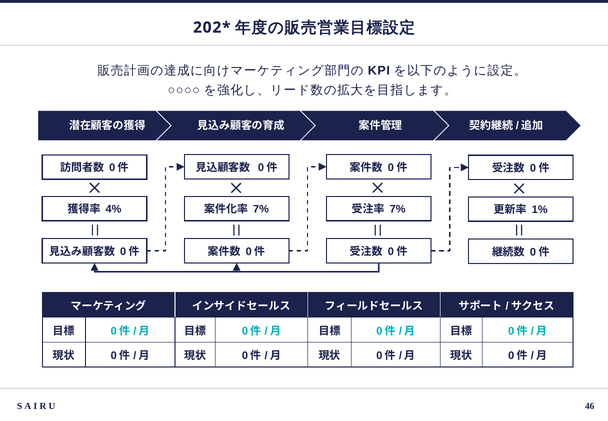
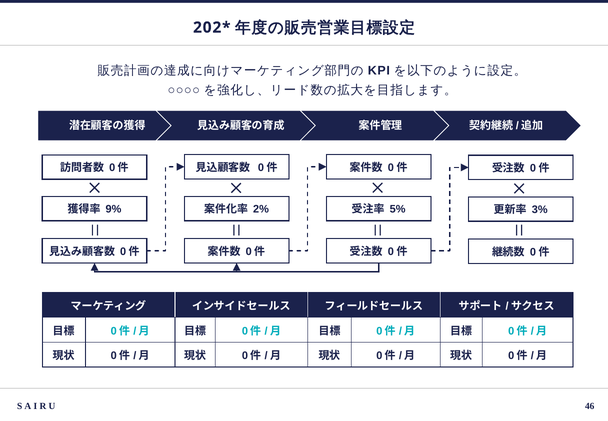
4%: 4% -> 9%
7% at (261, 209): 7% -> 2%
7% at (398, 209): 7% -> 5%
1%: 1% -> 3%
